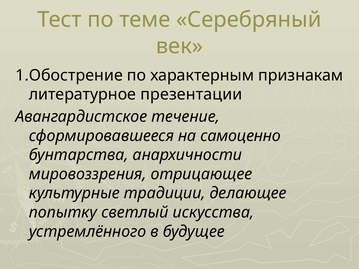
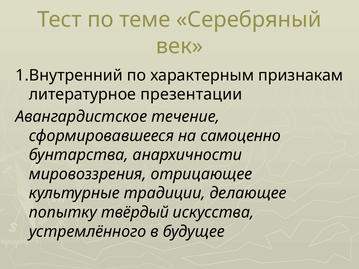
1.Обострение: 1.Обострение -> 1.Внутренний
светлый: светлый -> твёрдый
